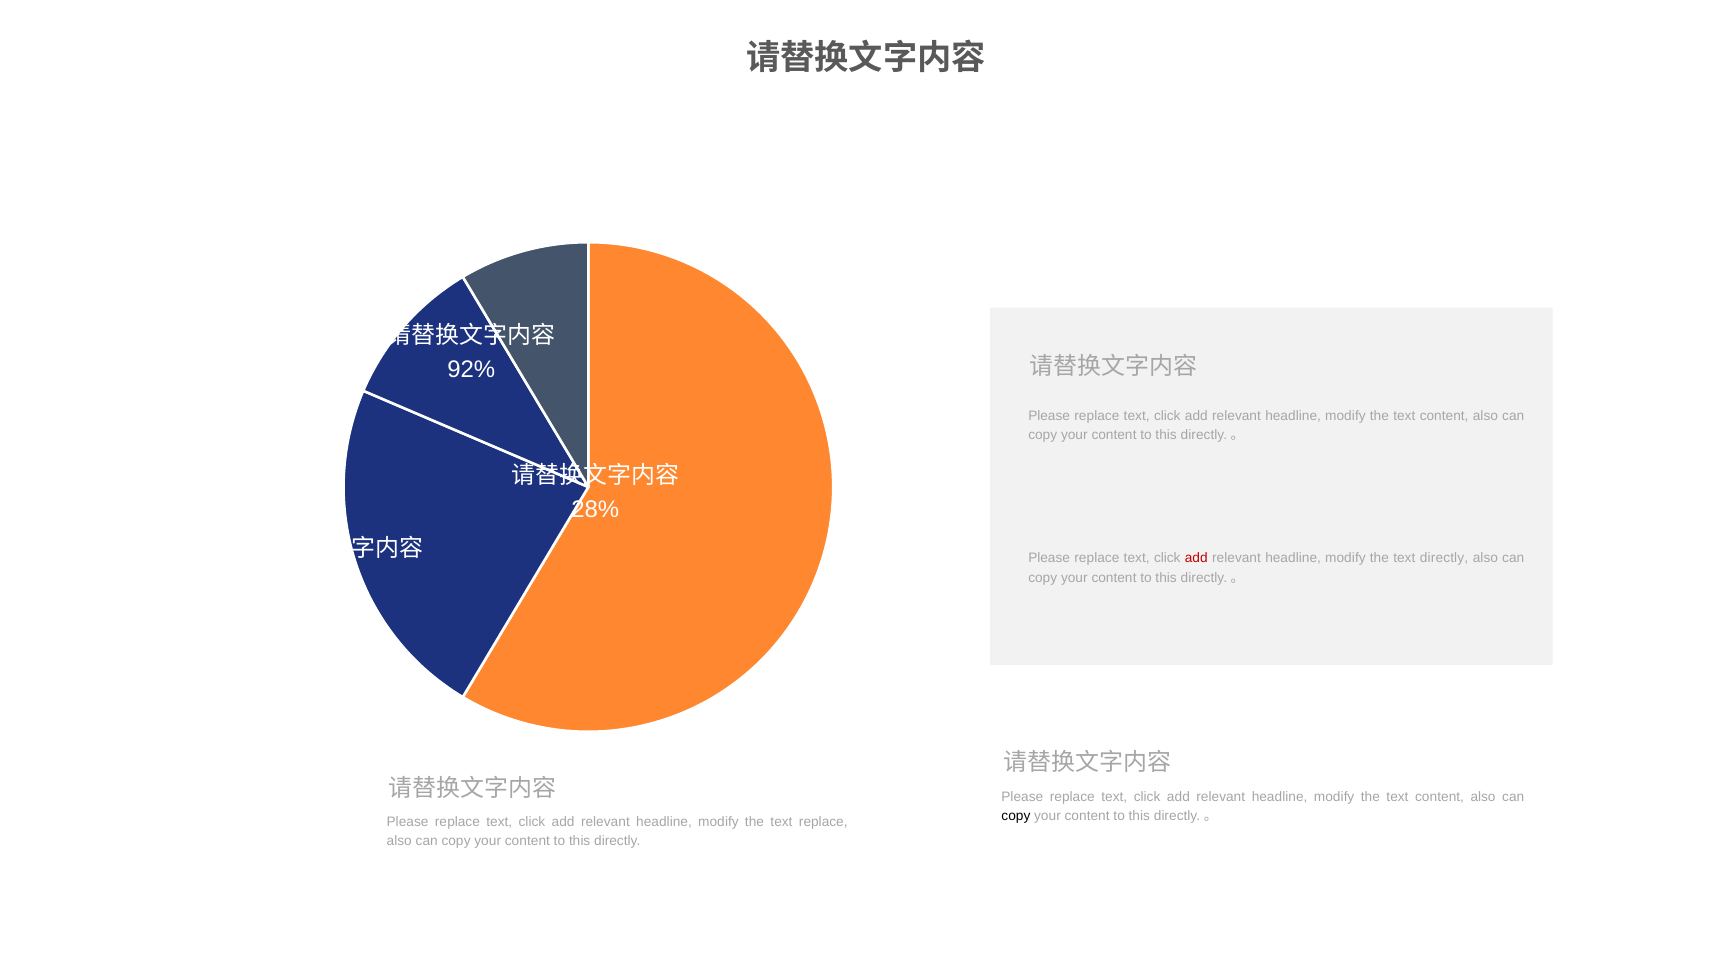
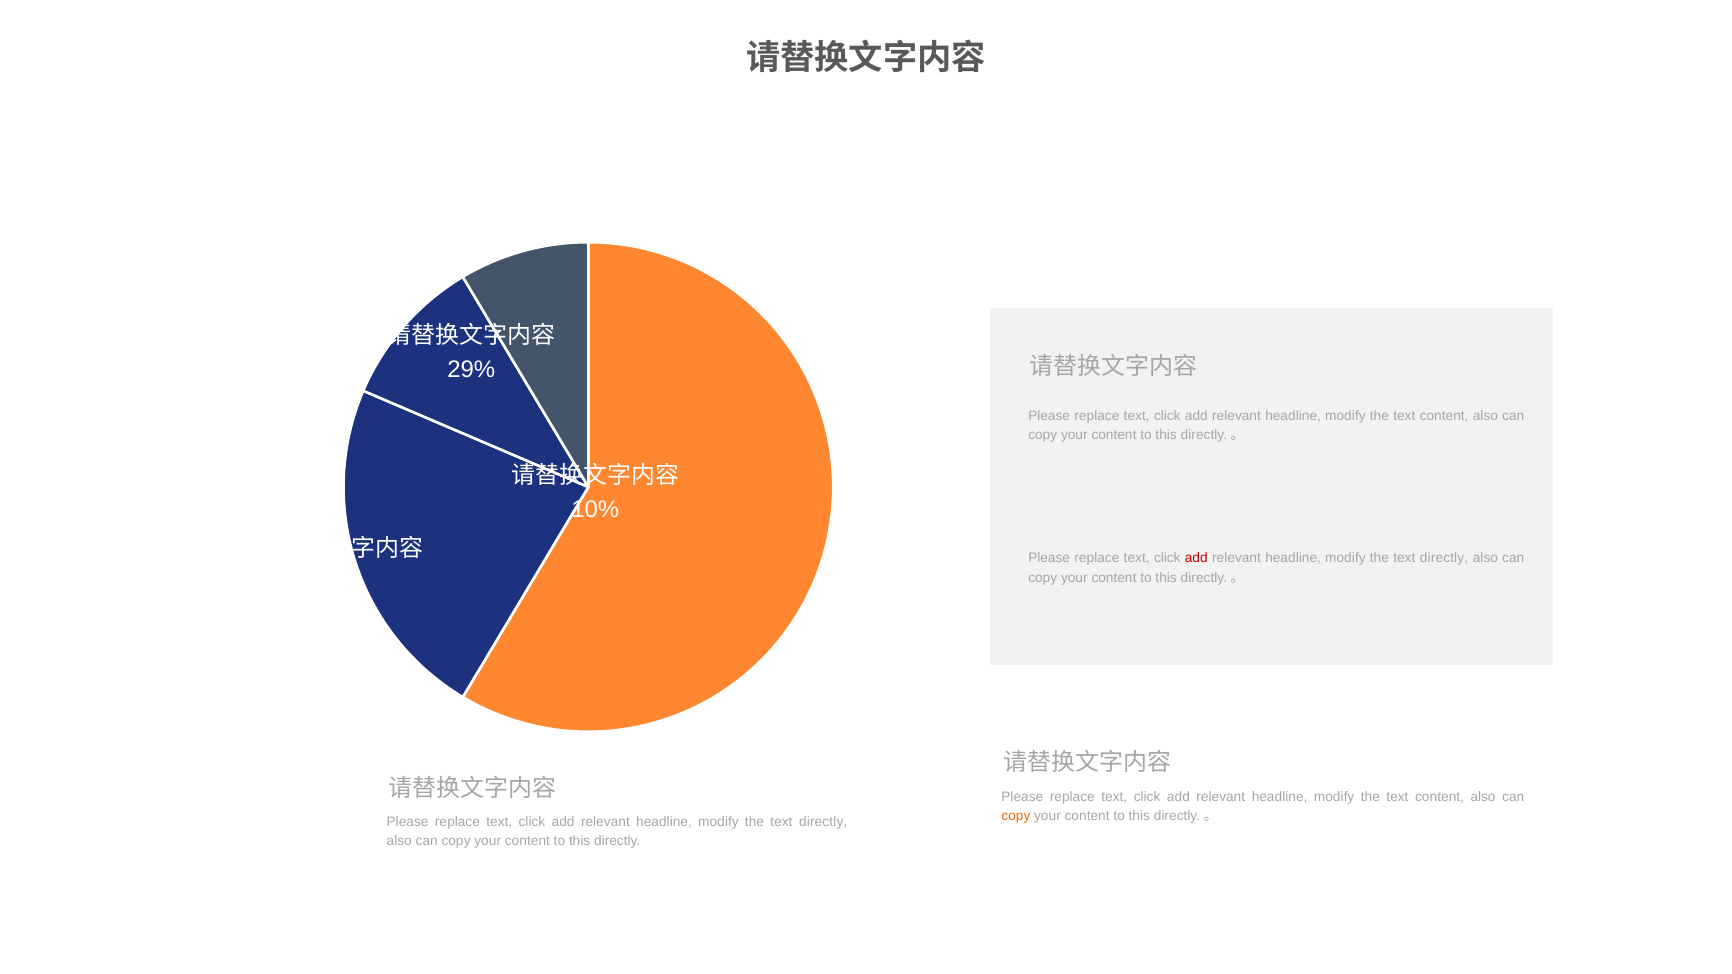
92%: 92% -> 29%
28%: 28% -> 10%
copy at (1016, 816) colour: black -> orange
replace at (823, 822): replace -> directly
